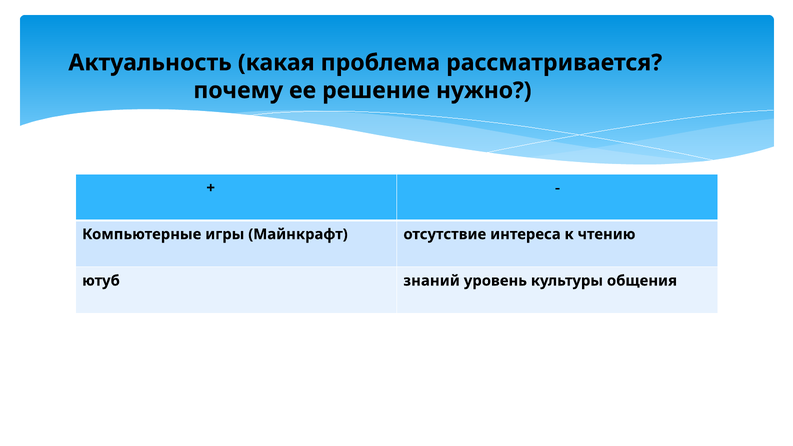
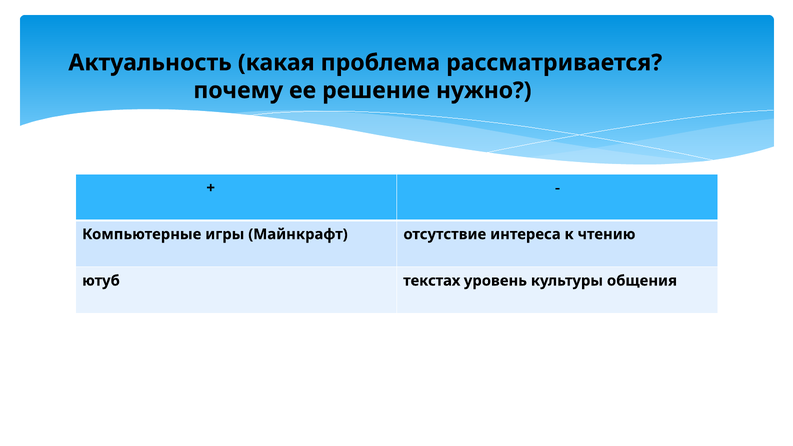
знаний: знаний -> текстах
